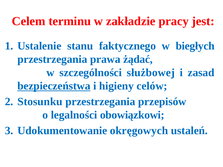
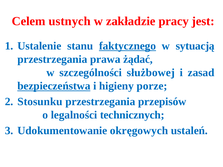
terminu: terminu -> ustnych
faktycznego underline: none -> present
biegłych: biegłych -> sytuacją
celów: celów -> porze
obowiązkowi: obowiązkowi -> technicznych
